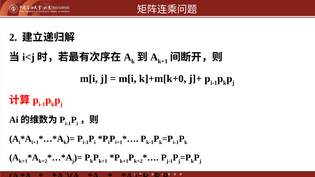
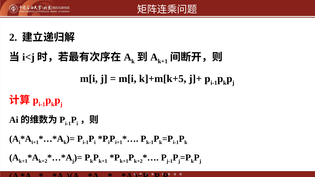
k]+m[k+0: k]+m[k+0 -> k]+m[k+5
